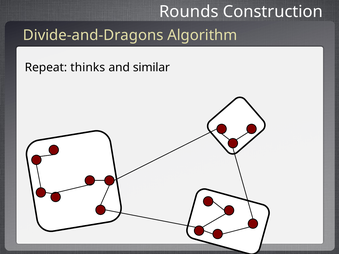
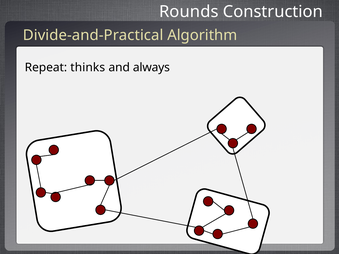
Divide-and-Dragons: Divide-and-Dragons -> Divide-and-Practical
similar: similar -> always
